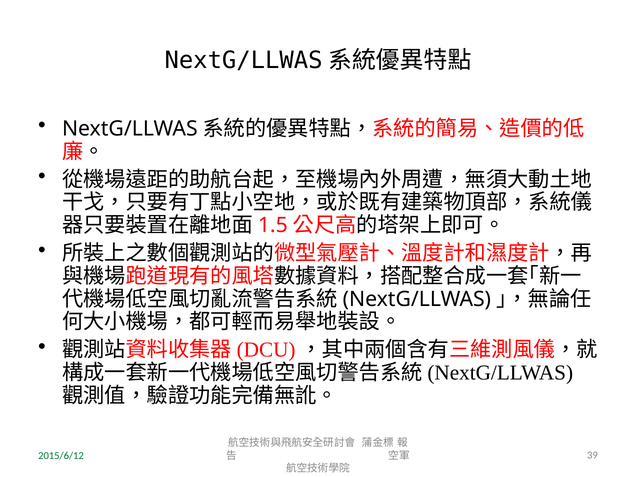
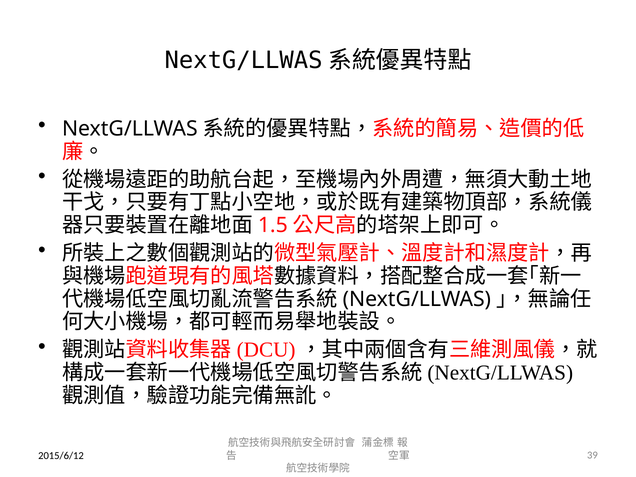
2015/6/12 colour: green -> black
